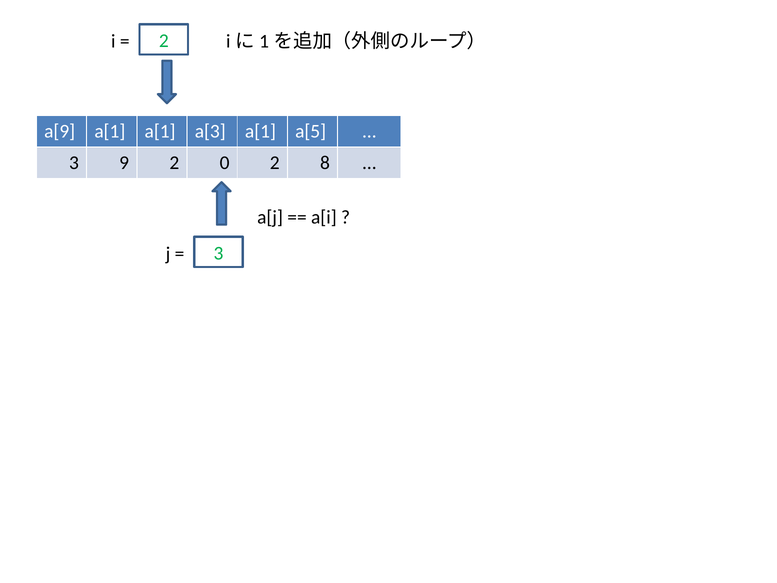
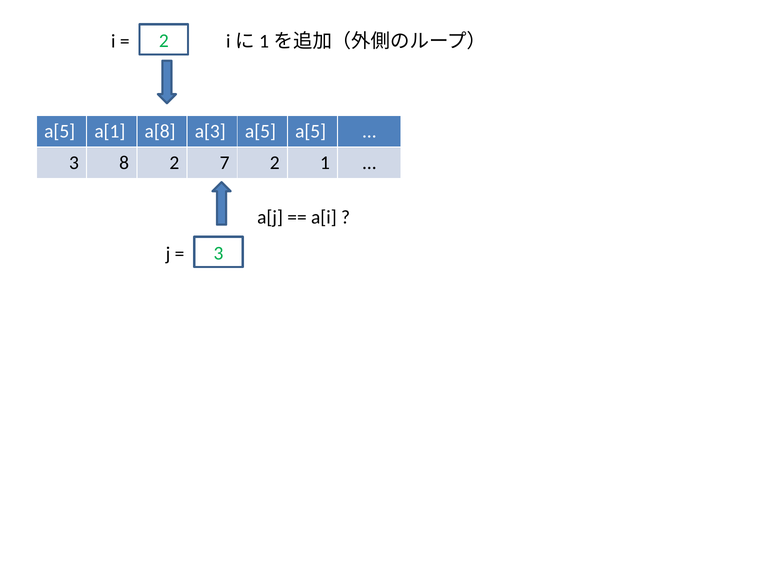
a[9 at (60, 131): a[9 -> a[5
a[1 a[1: a[1 -> a[8
a[3 a[1: a[1 -> a[5
9: 9 -> 8
0: 0 -> 7
8: 8 -> 1
